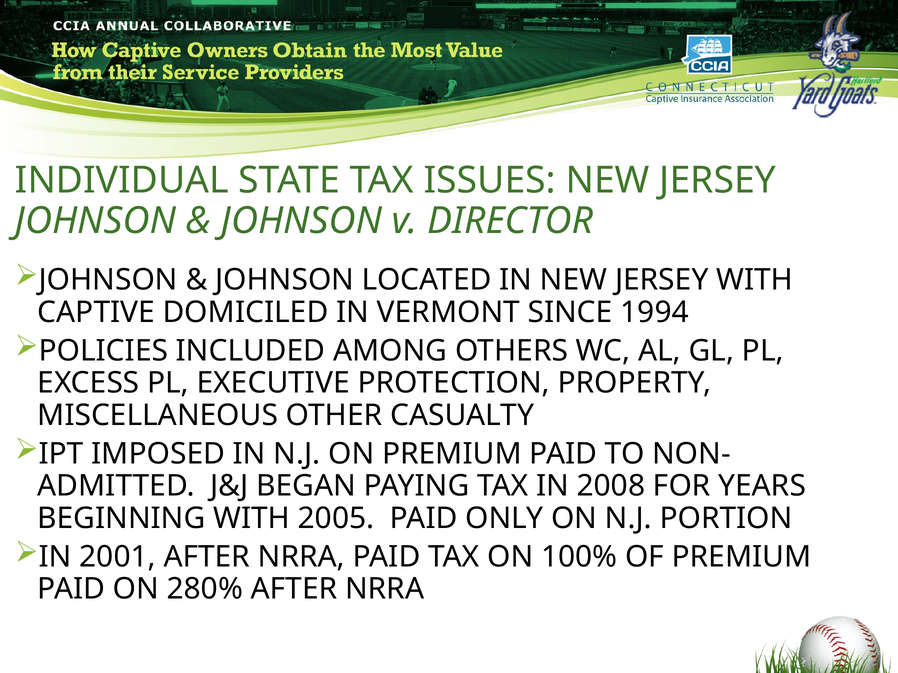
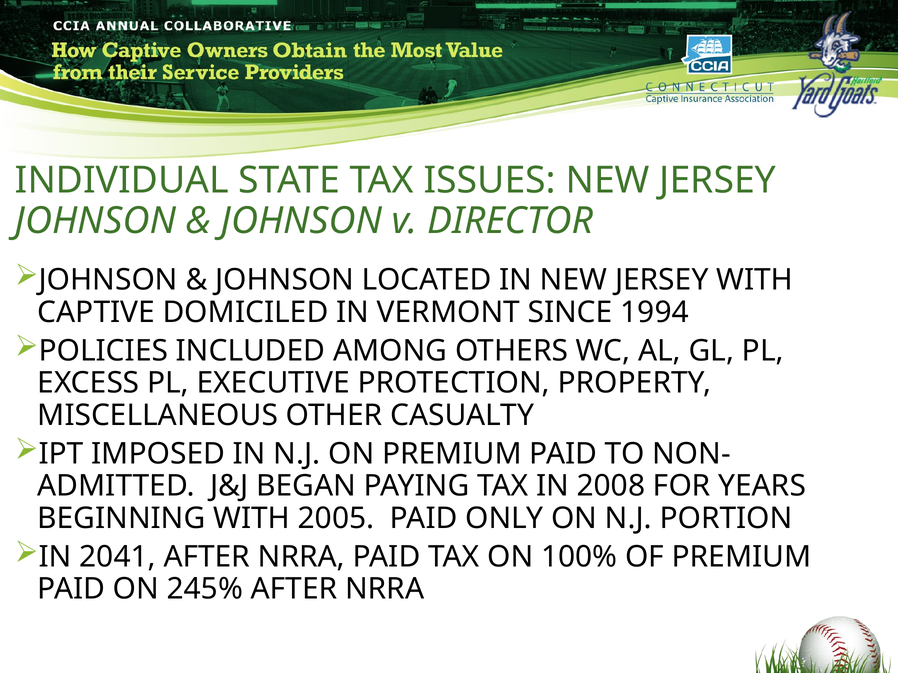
2001: 2001 -> 2041
280%: 280% -> 245%
